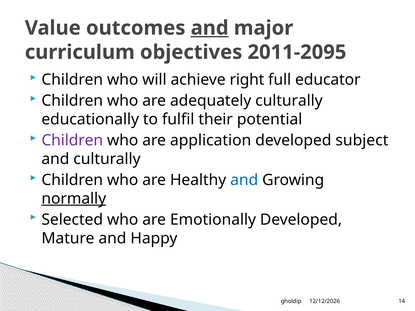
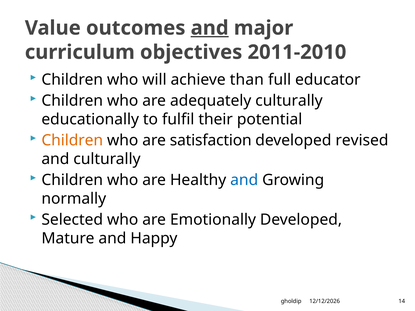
2011-2095: 2011-2095 -> 2011-2010
right: right -> than
Children at (72, 140) colour: purple -> orange
application: application -> satisfaction
subject: subject -> revised
normally underline: present -> none
